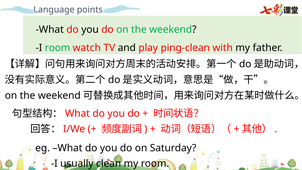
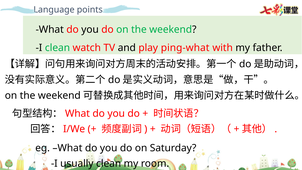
I room: room -> clean
ping-clean: ping-clean -> ping-what
